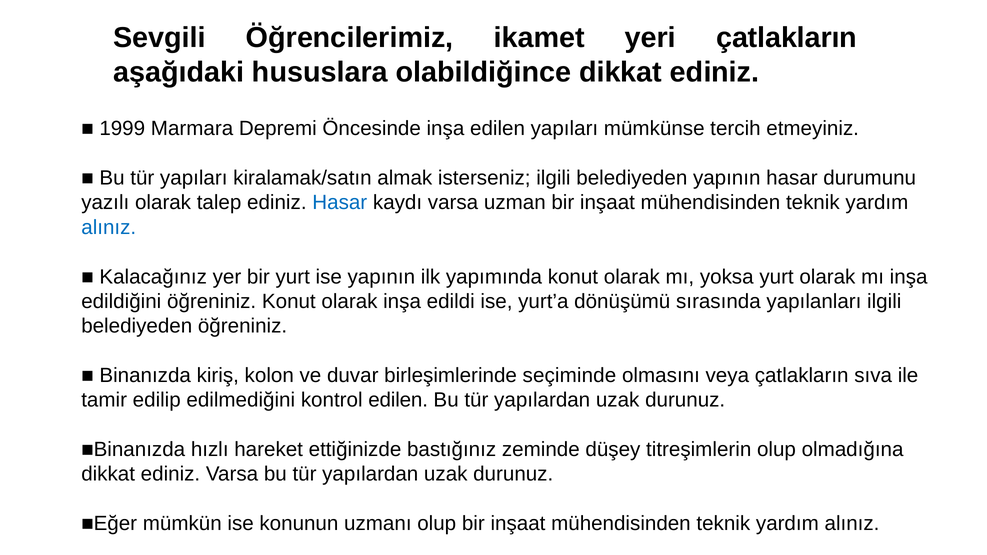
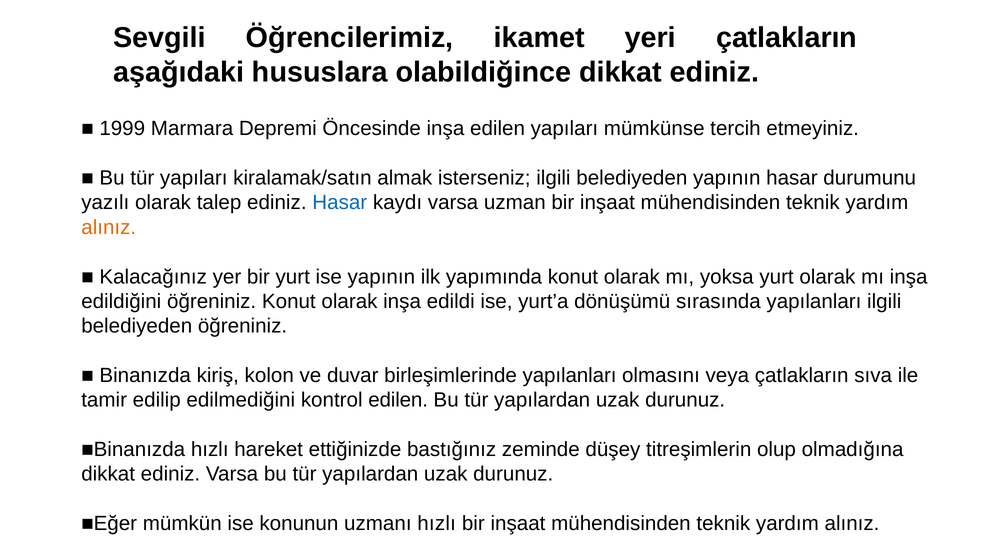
alınız at (109, 227) colour: blue -> orange
birleşimlerinde seçiminde: seçiminde -> yapılanları
uzmanı olup: olup -> hızlı
